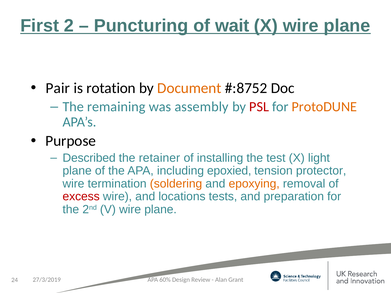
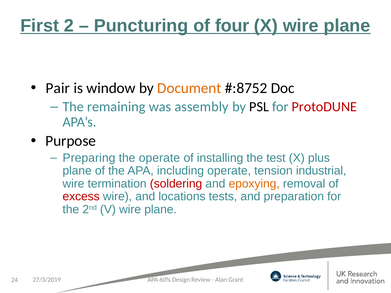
wait: wait -> four
rotation: rotation -> window
PSL colour: red -> black
ProtoDUNE colour: orange -> red
Described: Described -> Preparing
the retainer: retainer -> operate
light: light -> plus
including epoxied: epoxied -> operate
protector: protector -> industrial
soldering colour: orange -> red
